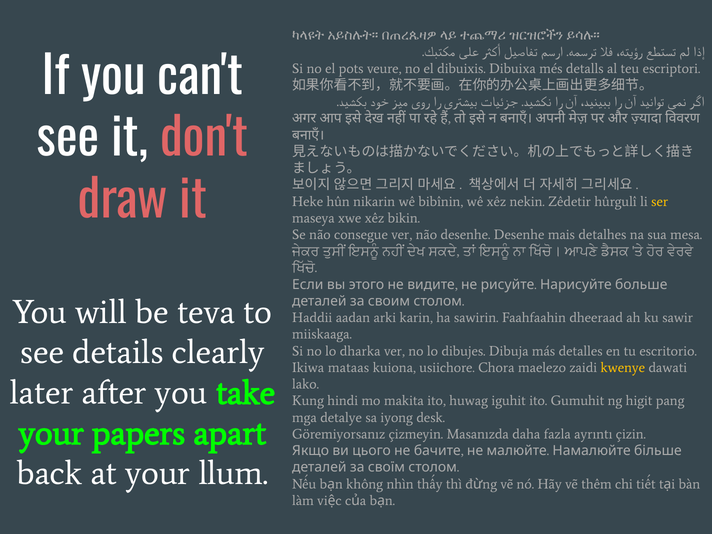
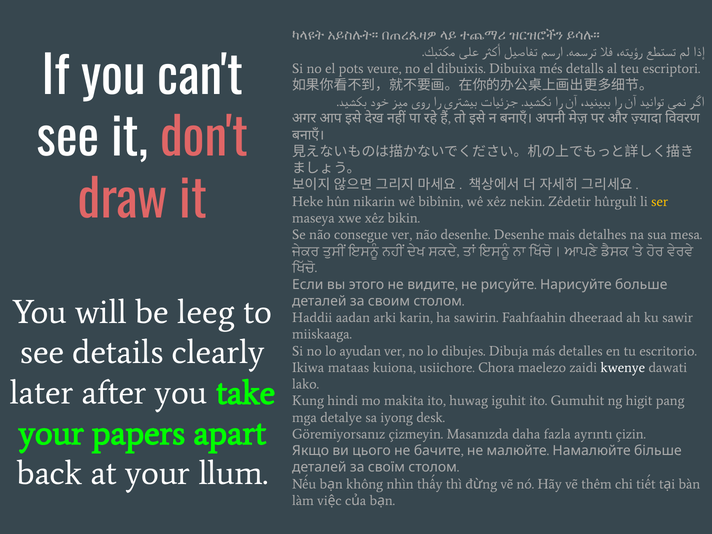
teva: teva -> leeg
dharka: dharka -> ayudan
kwenye colour: yellow -> white
